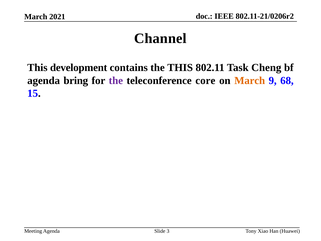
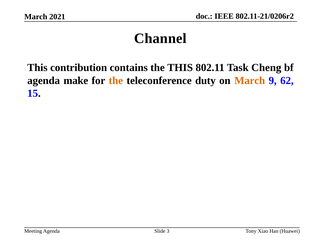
development: development -> contribution
bring: bring -> make
the at (116, 80) colour: purple -> orange
core: core -> duty
68: 68 -> 62
